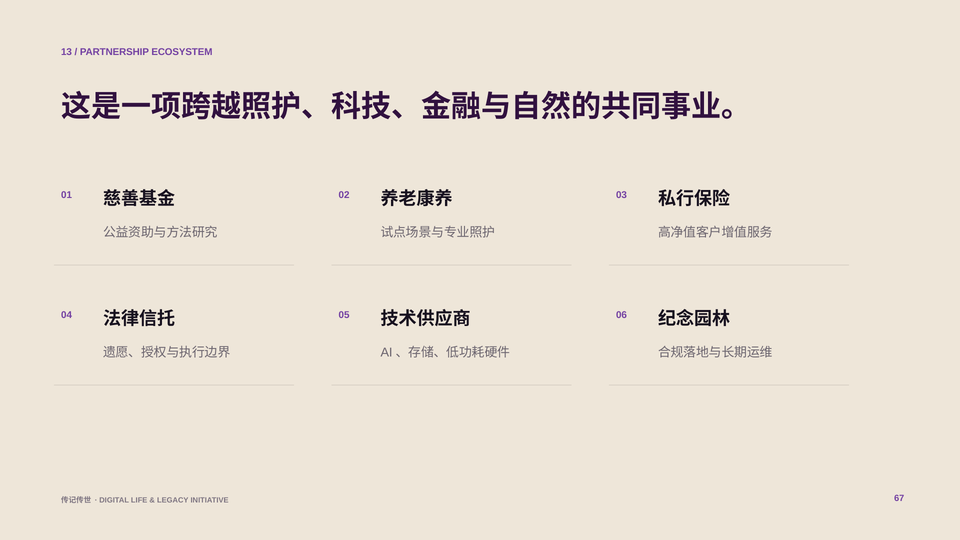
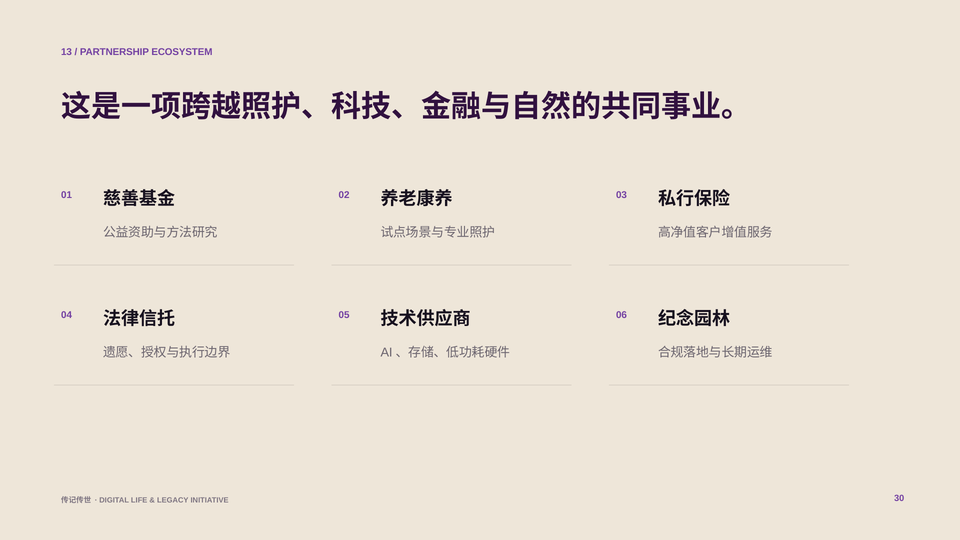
67: 67 -> 30
